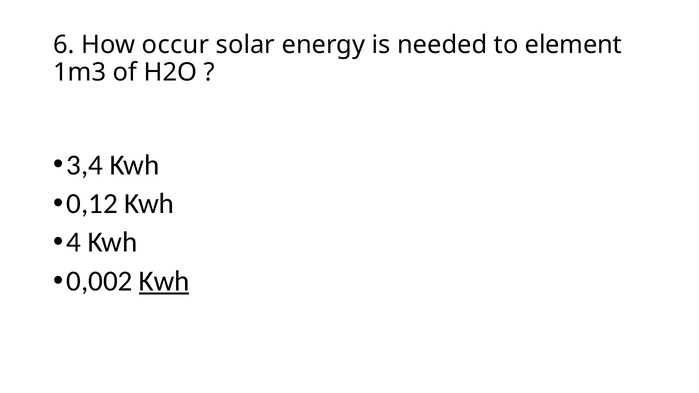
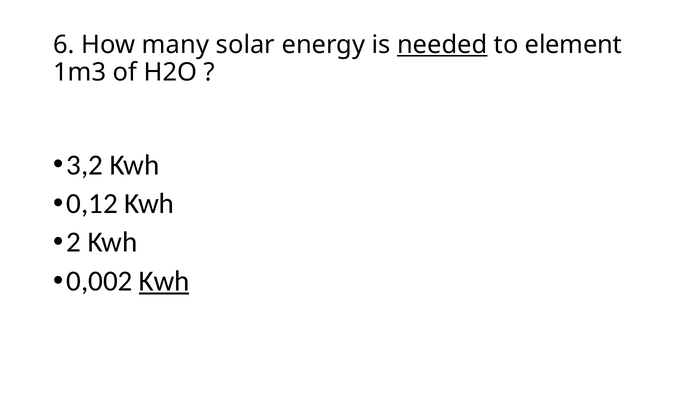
occur: occur -> many
needed underline: none -> present
3,4: 3,4 -> 3,2
4: 4 -> 2
